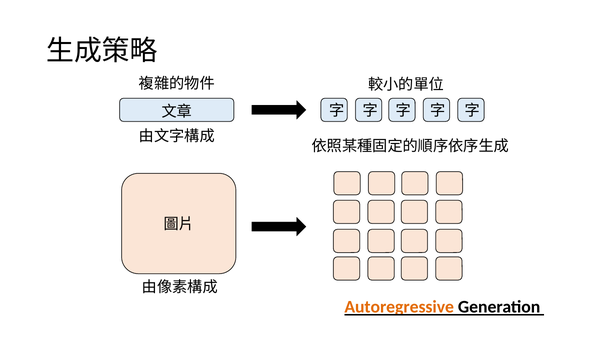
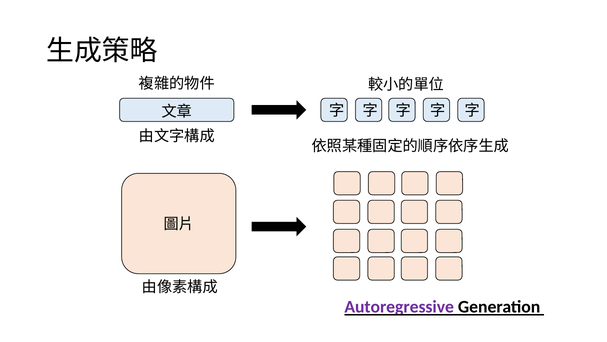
Autoregressive colour: orange -> purple
